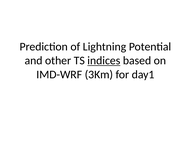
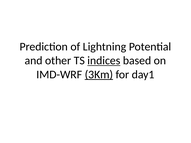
3Km underline: none -> present
